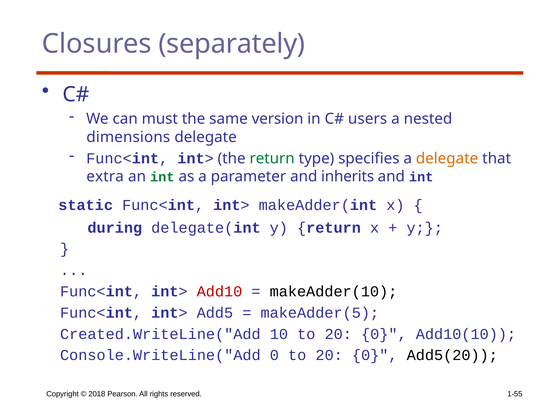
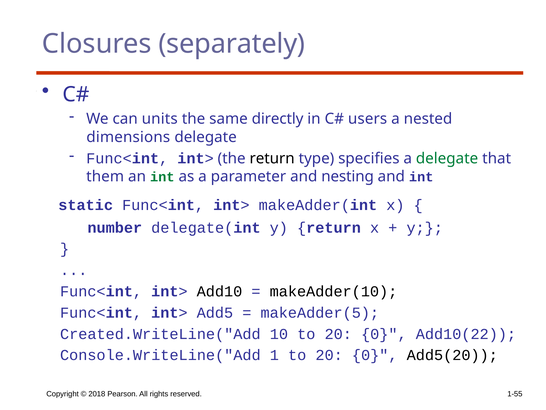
must: must -> units
version: version -> directly
return at (272, 158) colour: green -> black
delegate at (447, 158) colour: orange -> green
extra: extra -> them
inherits: inherits -> nesting
during: during -> number
Add10 colour: red -> black
Add10(10: Add10(10 -> Add10(22
0: 0 -> 1
